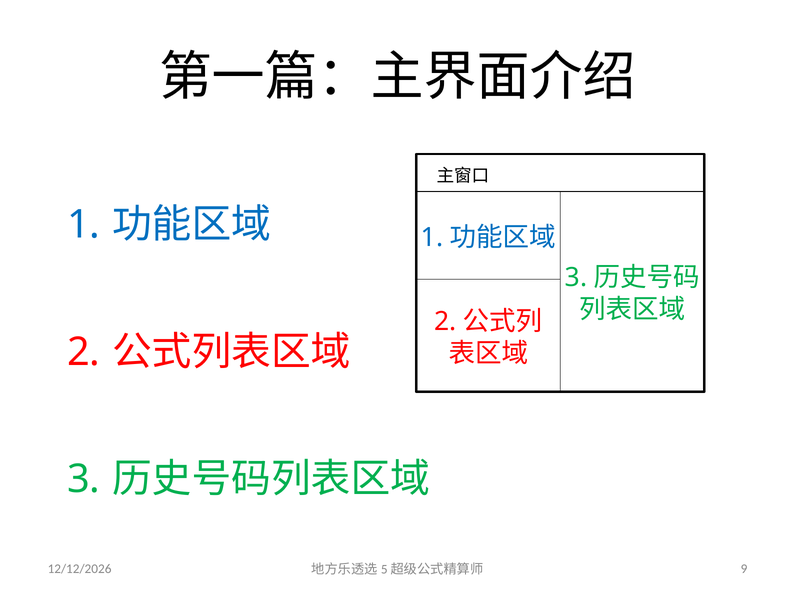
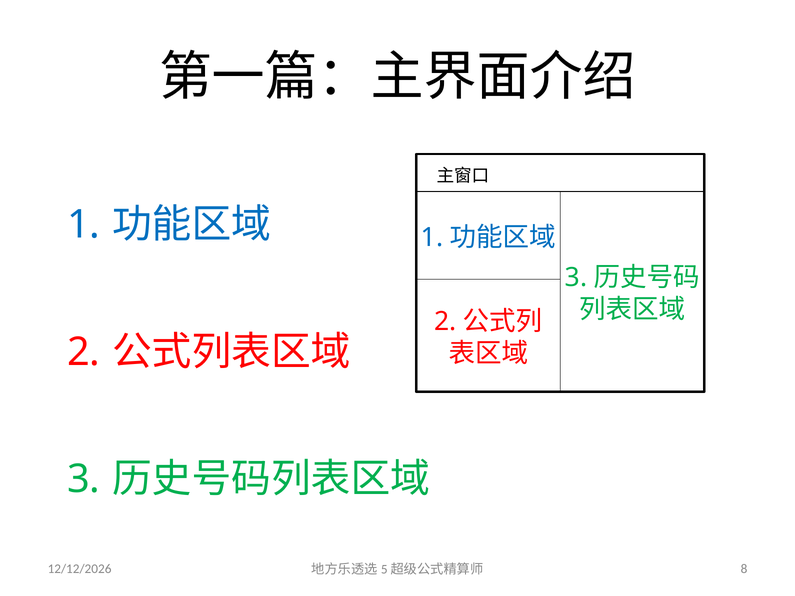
9: 9 -> 8
